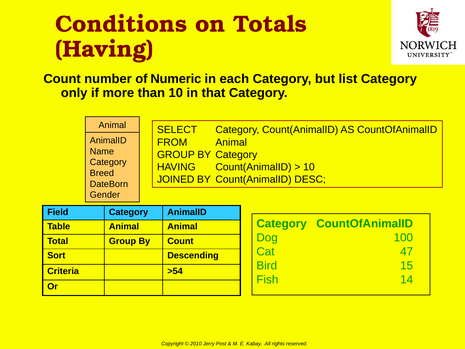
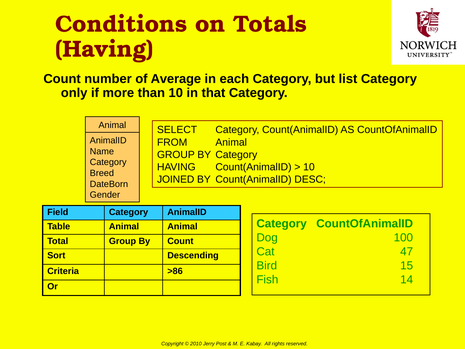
Numeric: Numeric -> Average
>54: >54 -> >86
